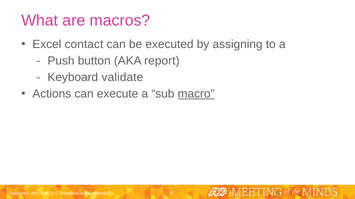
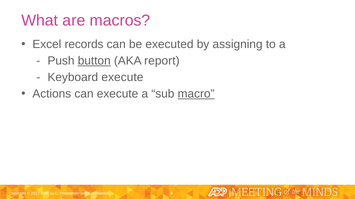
contact: contact -> records
button underline: none -> present
Keyboard validate: validate -> execute
